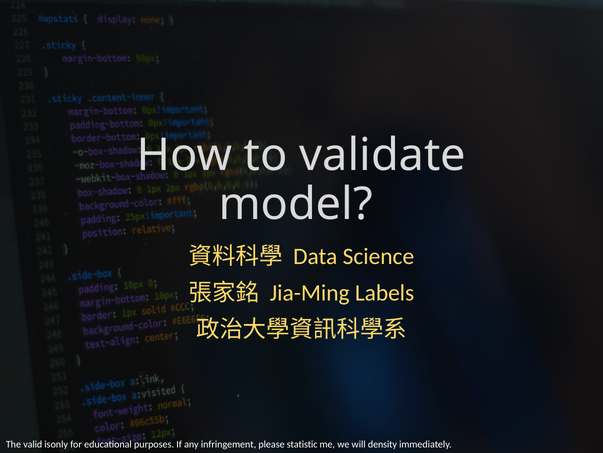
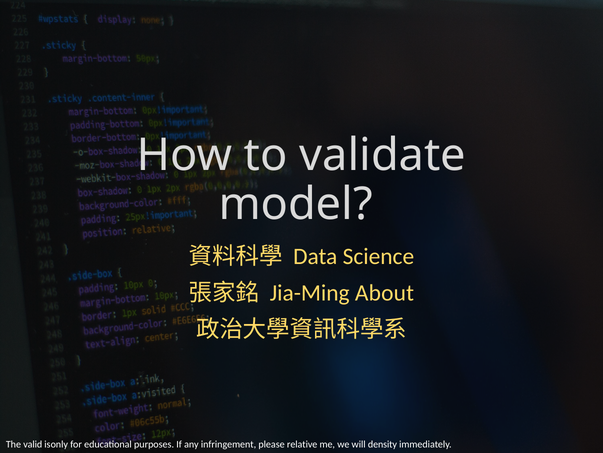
Labels: Labels -> About
statistic: statistic -> relative
